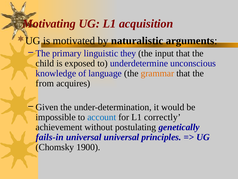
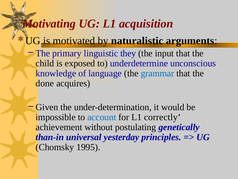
grammar colour: orange -> blue
from: from -> done
fails-in: fails-in -> than-in
universal universal: universal -> yesterday
1900: 1900 -> 1995
